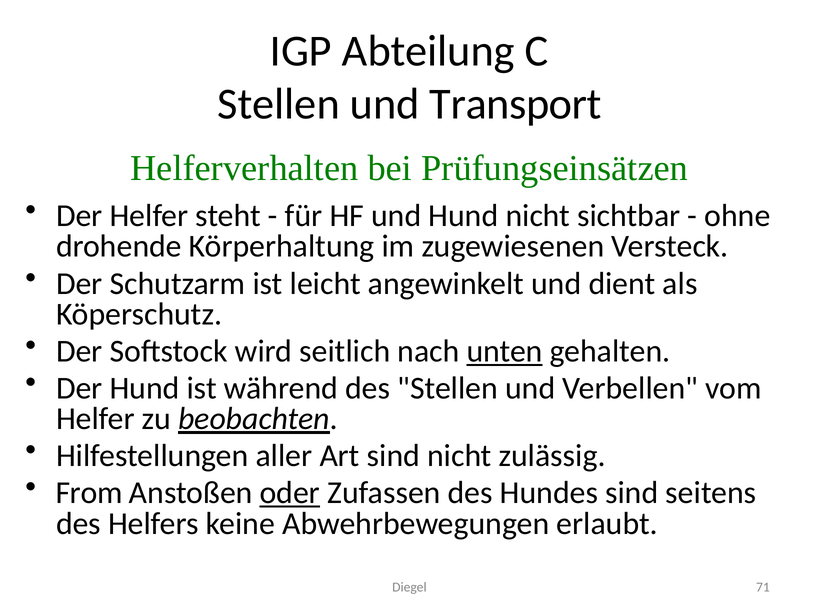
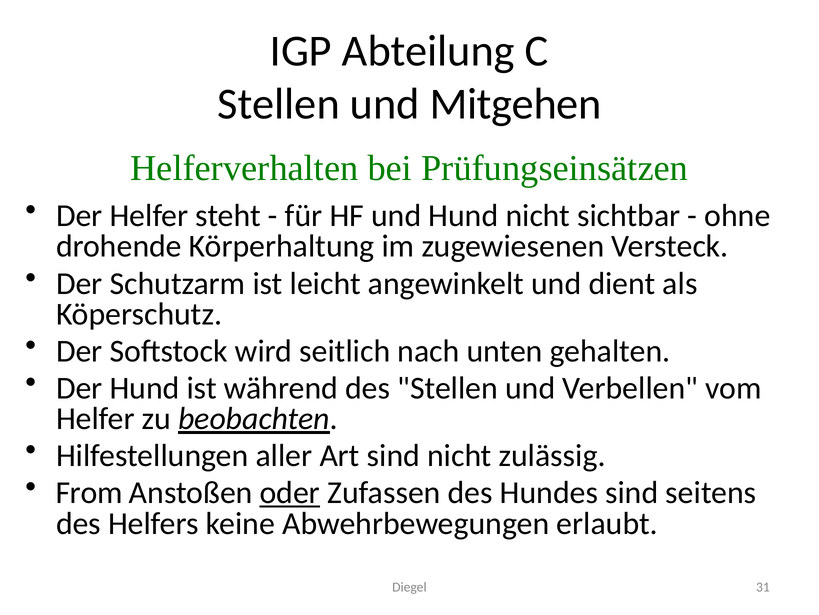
Transport: Transport -> Mitgehen
unten underline: present -> none
71: 71 -> 31
